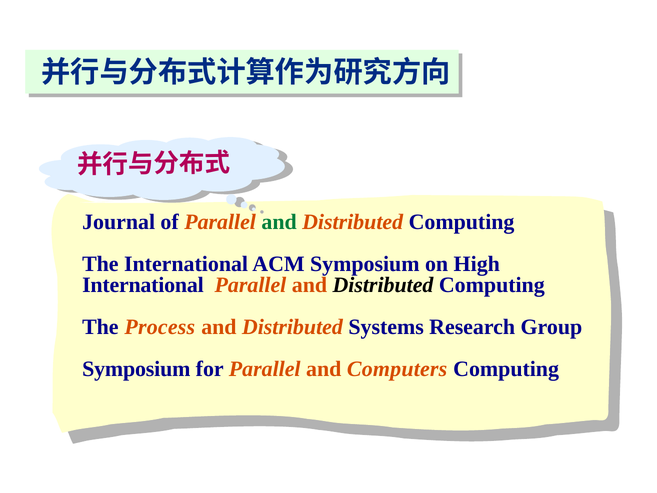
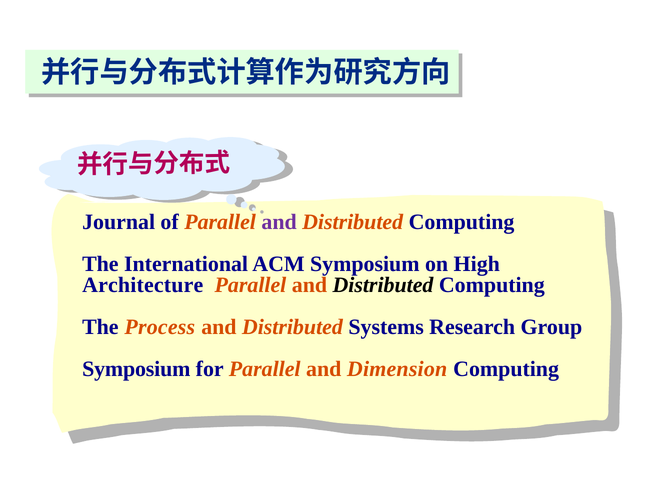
and at (279, 222) colour: green -> purple
International at (143, 285): International -> Architecture
Computers: Computers -> Dimension
